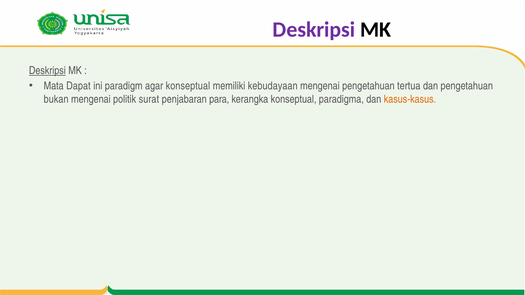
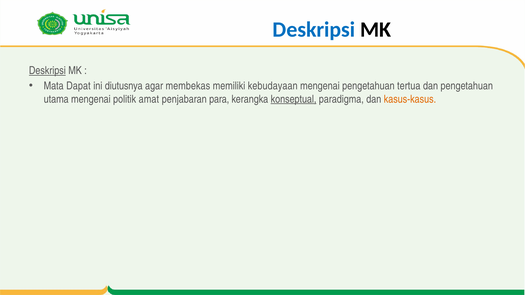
Deskripsi at (314, 30) colour: purple -> blue
paradigm: paradigm -> diutusnya
agar konseptual: konseptual -> membekas
bukan: bukan -> utama
surat: surat -> amat
konseptual at (294, 99) underline: none -> present
